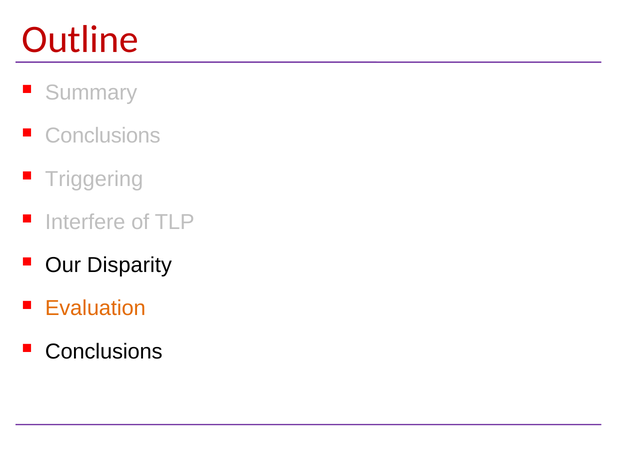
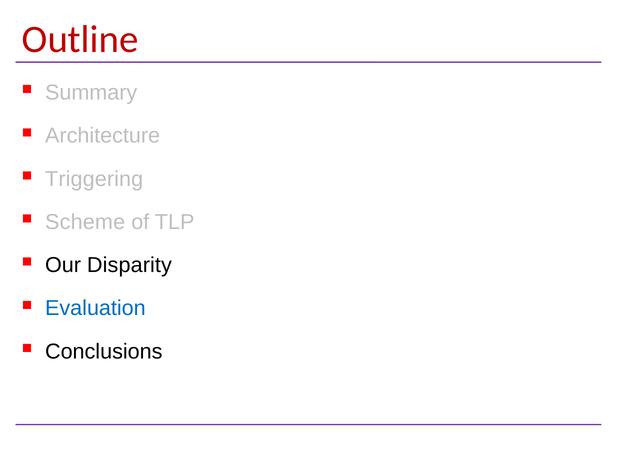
Conclusions at (103, 136): Conclusions -> Architecture
Interfere: Interfere -> Scheme
Evaluation colour: orange -> blue
